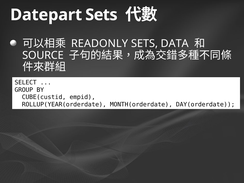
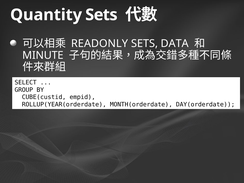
Datepart: Datepart -> Quantity
SOURCE: SOURCE -> MINUTE
